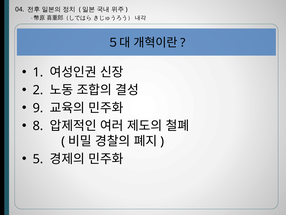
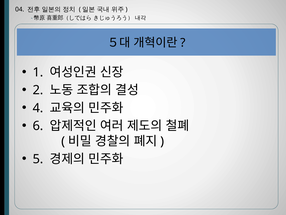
9: 9 -> 4
8: 8 -> 6
